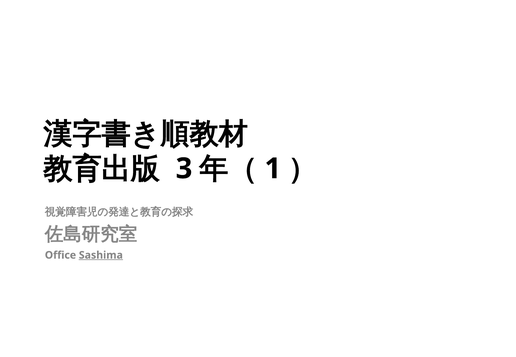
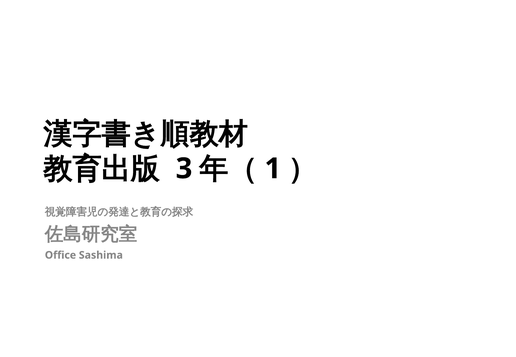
Sashima underline: present -> none
